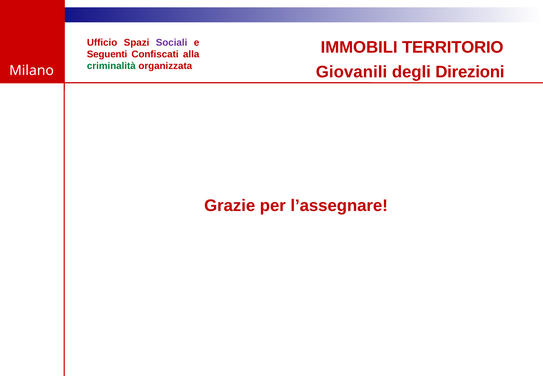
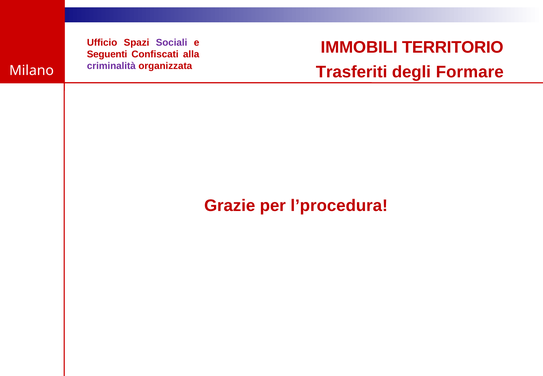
criminalità colour: green -> purple
Giovanili: Giovanili -> Trasferiti
Direzioni: Direzioni -> Formare
l’assegnare: l’assegnare -> l’procedura
